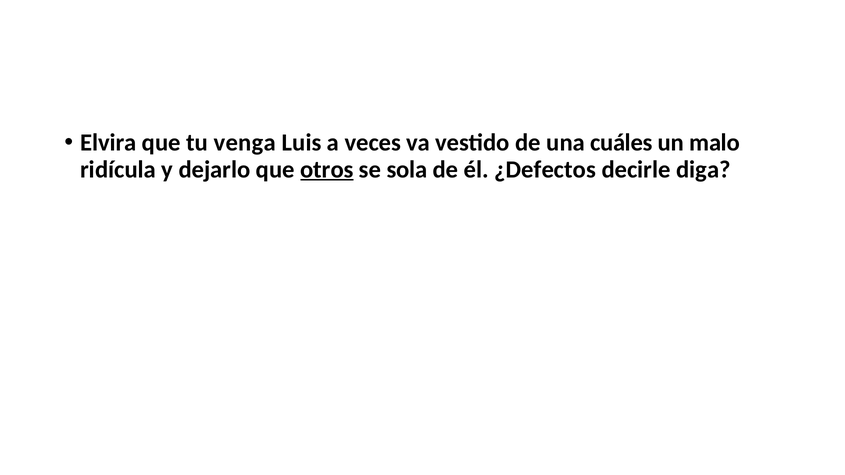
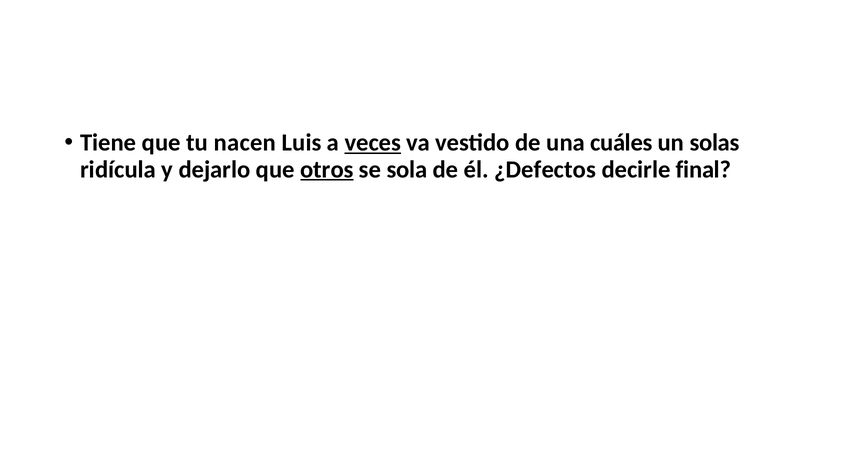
Elvira: Elvira -> Tiene
venga: venga -> nacen
veces underline: none -> present
malo: malo -> solas
diga: diga -> final
